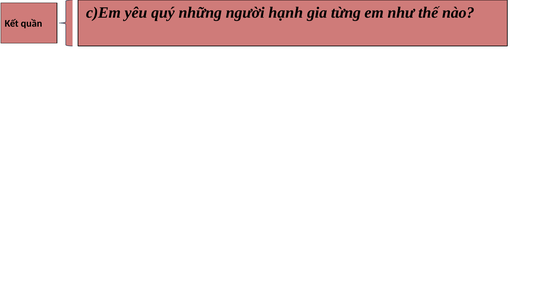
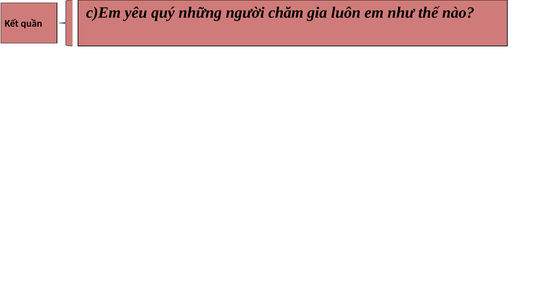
hạnh: hạnh -> chăm
từng: từng -> luôn
